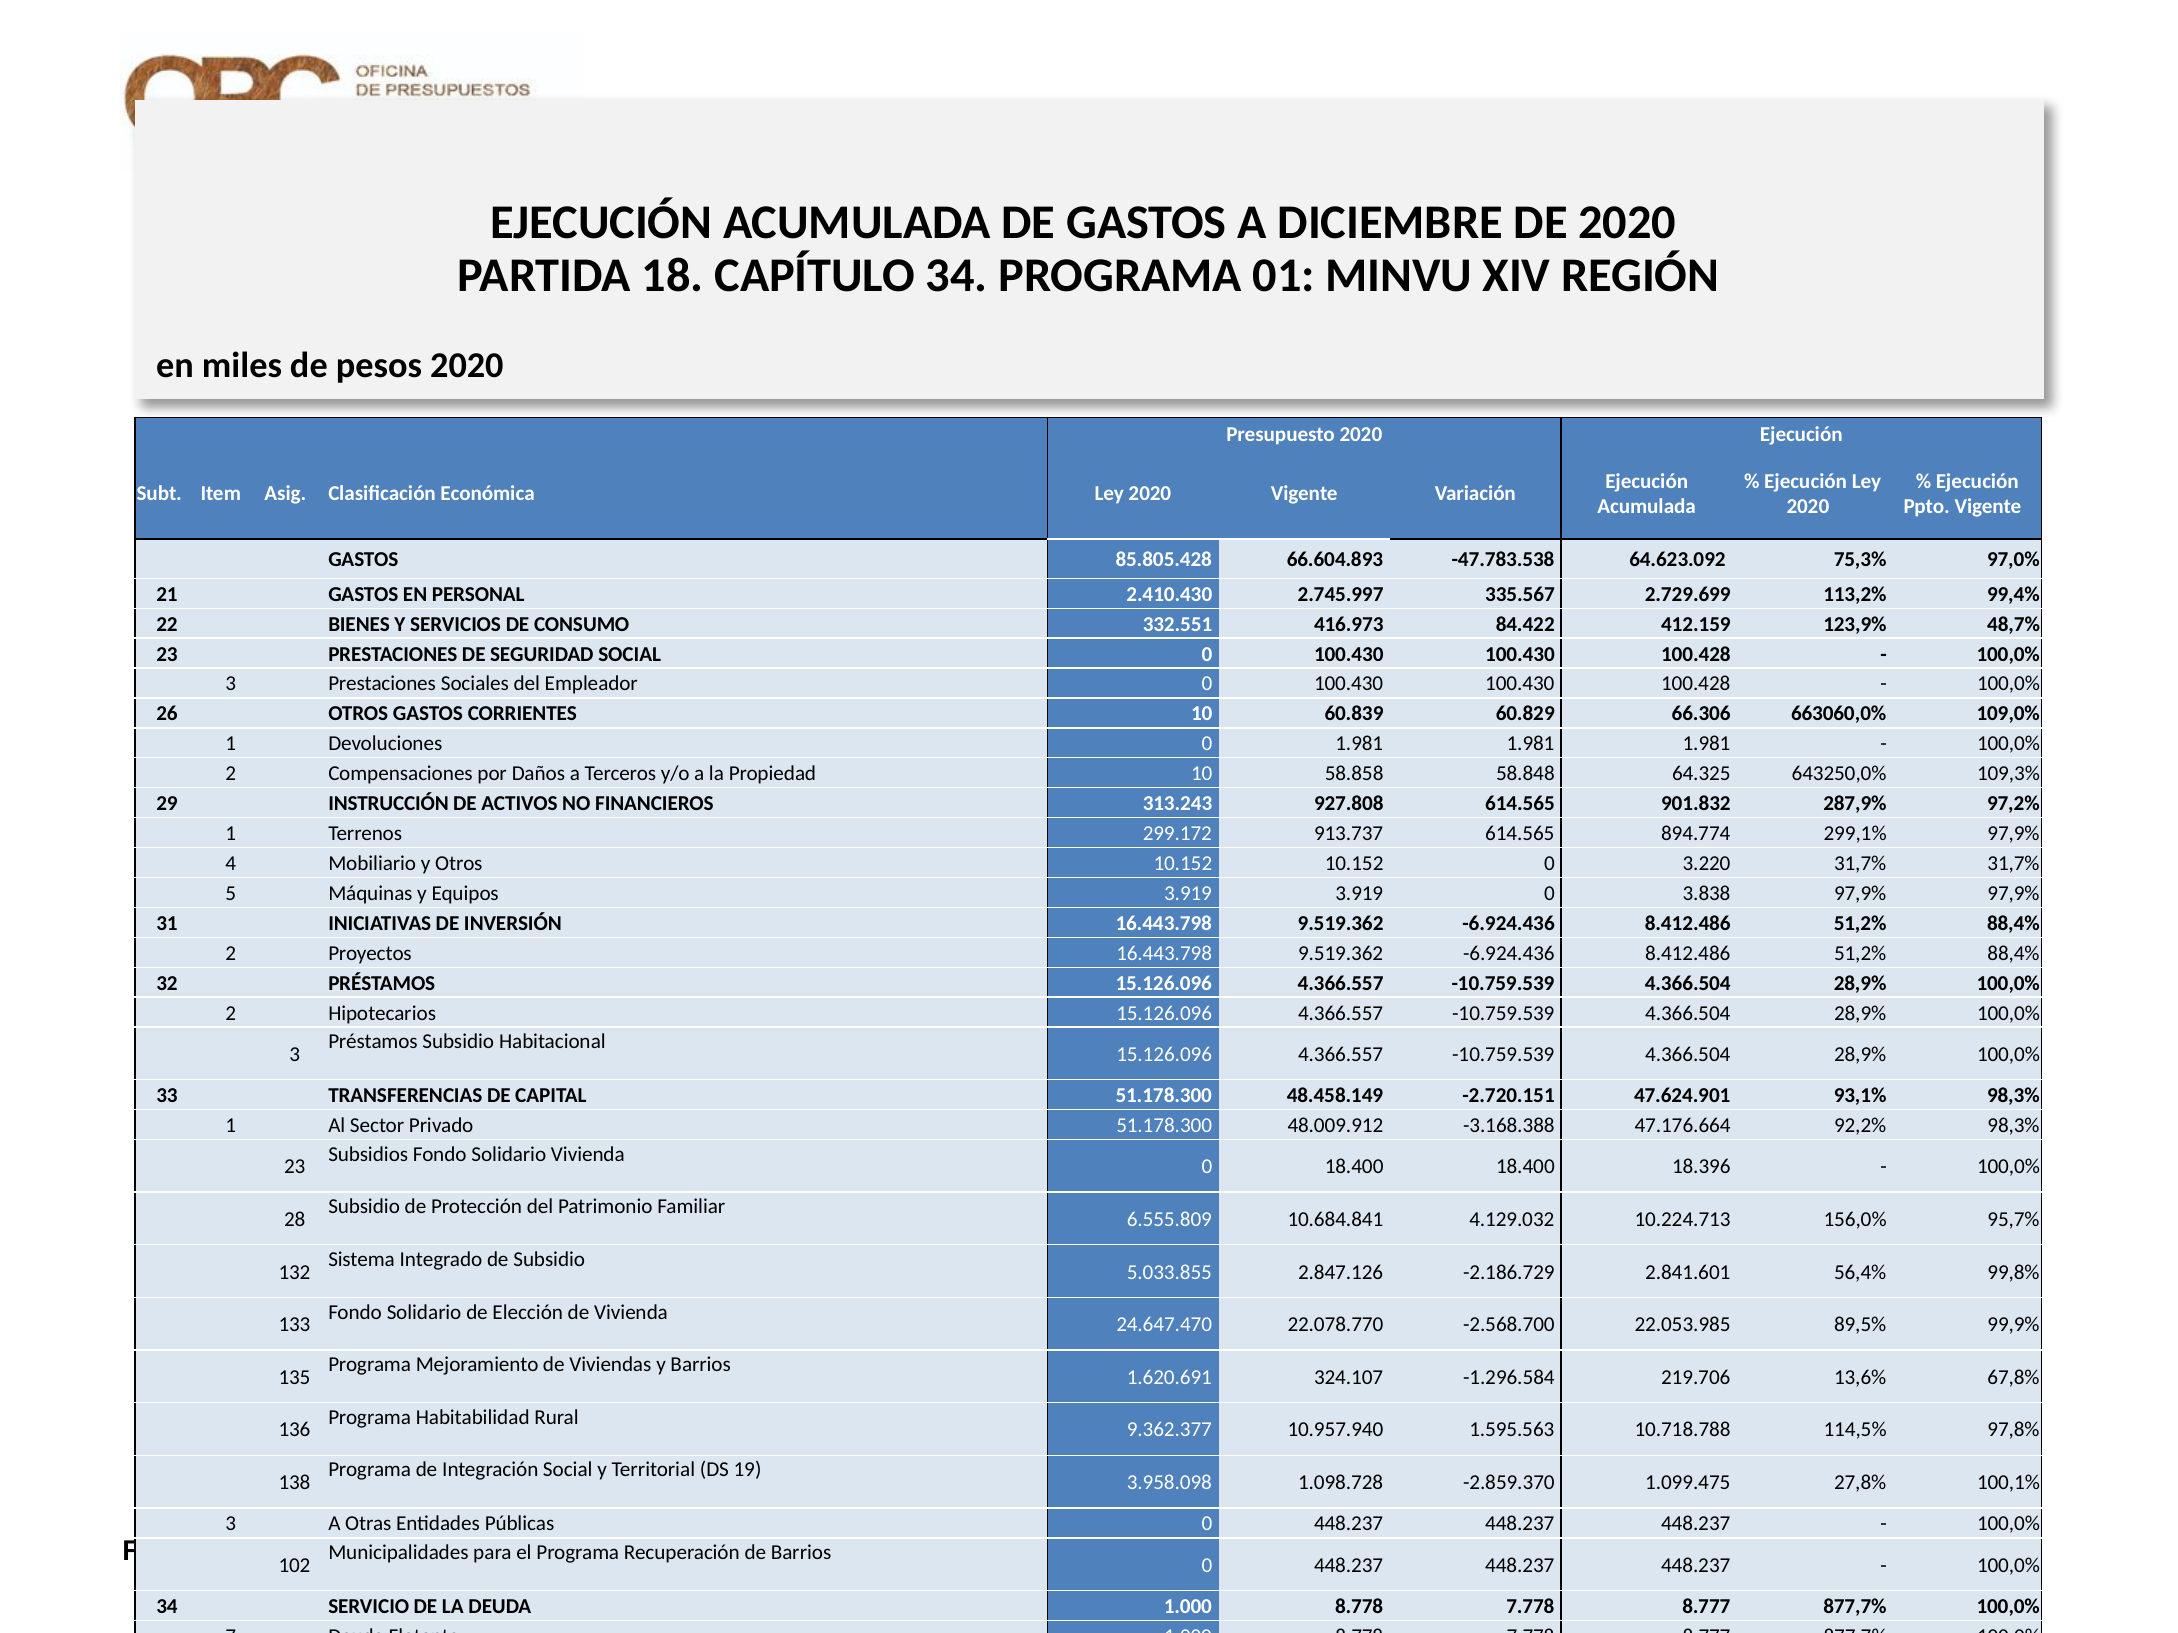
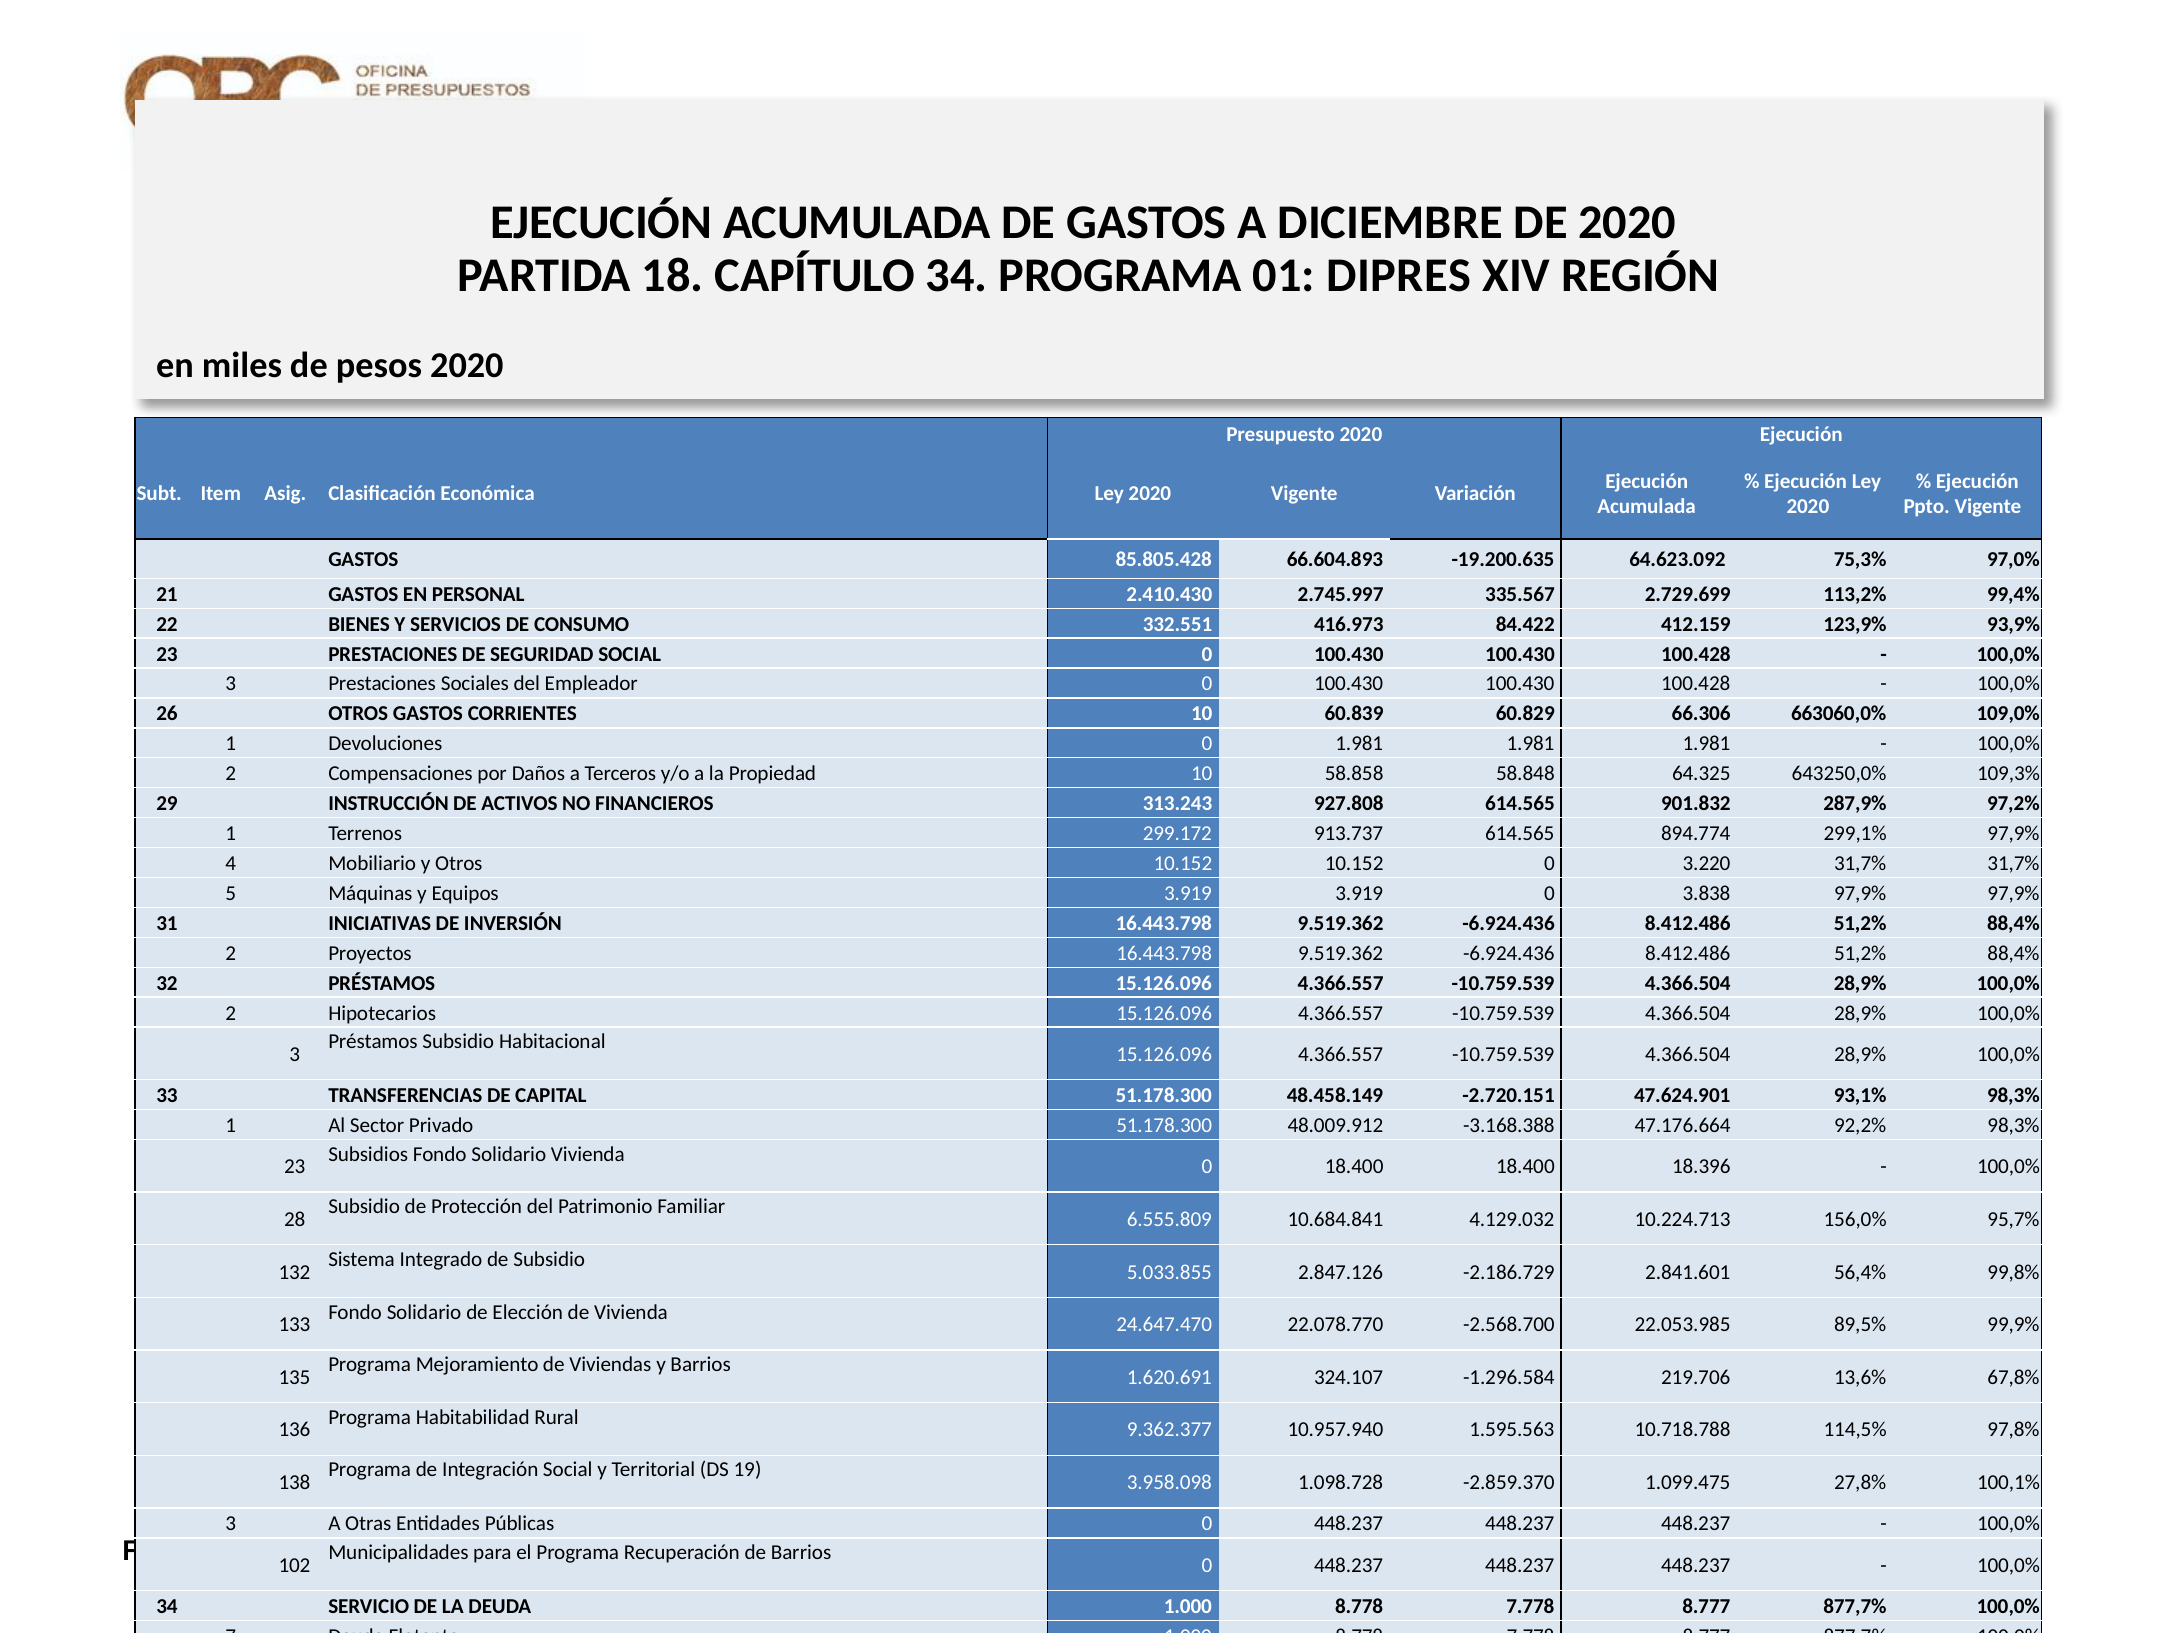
01 MINVU: MINVU -> DIPRES
-47.783.538: -47.783.538 -> -19.200.635
48,7%: 48,7% -> 93,9%
